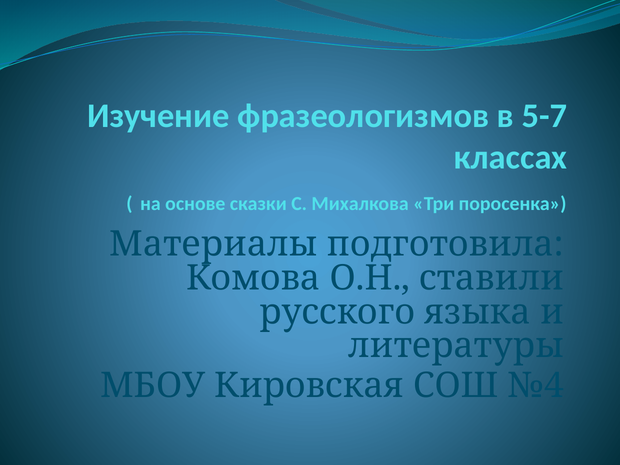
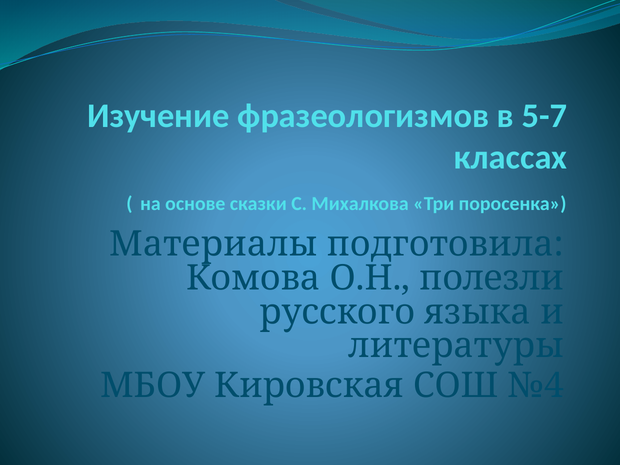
ставили: ставили -> полезли
